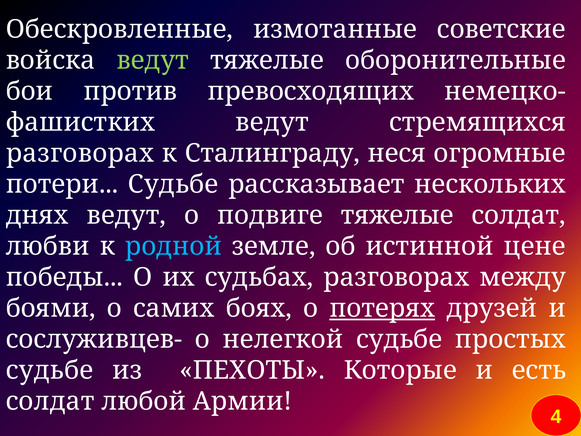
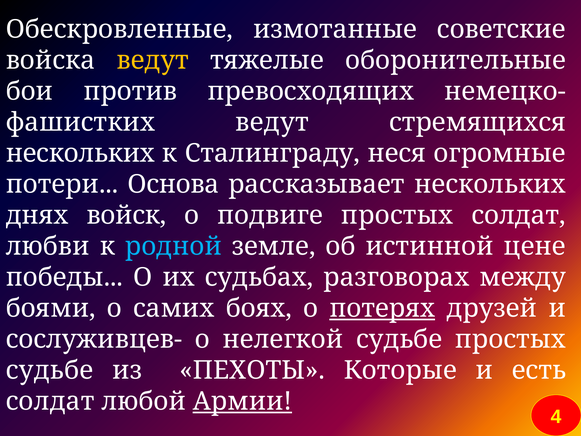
ведут at (153, 60) colour: light green -> yellow
разговорах at (80, 153): разговорах -> нескольких
потери Судьбе: Судьбе -> Основа
днях ведут: ведут -> войск
подвиге тяжелые: тяжелые -> простых
Армии underline: none -> present
